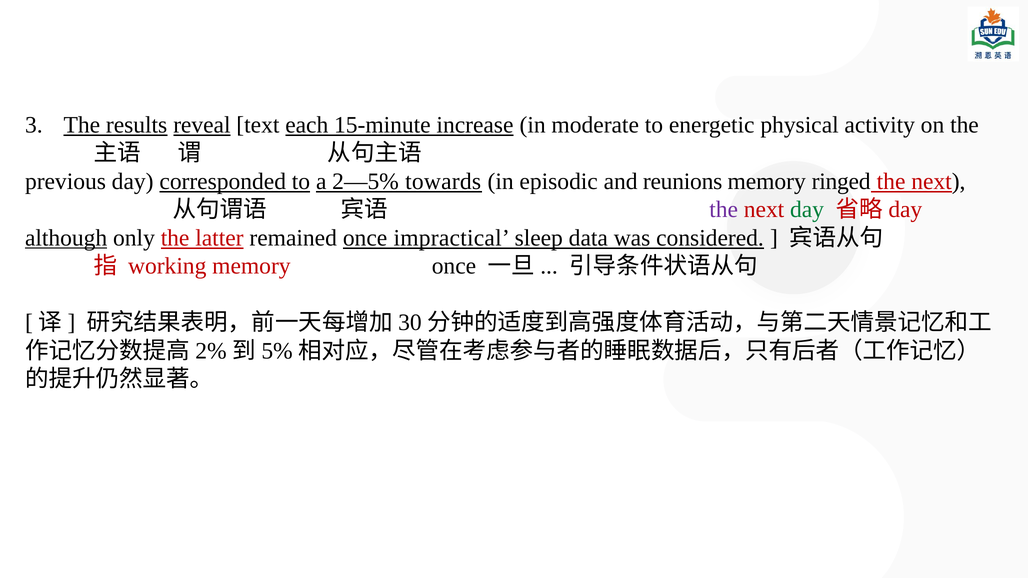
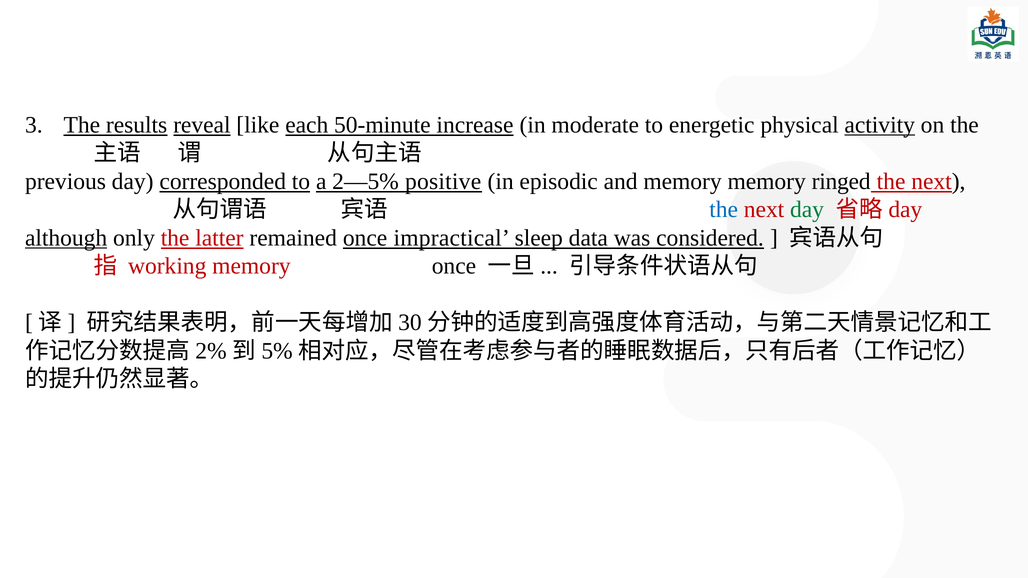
text: text -> like
15-minute: 15-minute -> 50-minute
activity underline: none -> present
towards: towards -> positive
and reunions: reunions -> memory
the at (724, 210) colour: purple -> blue
